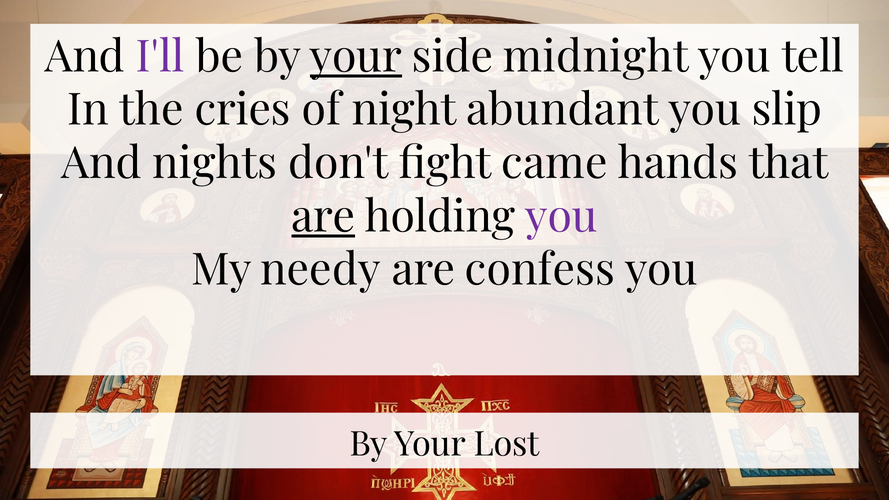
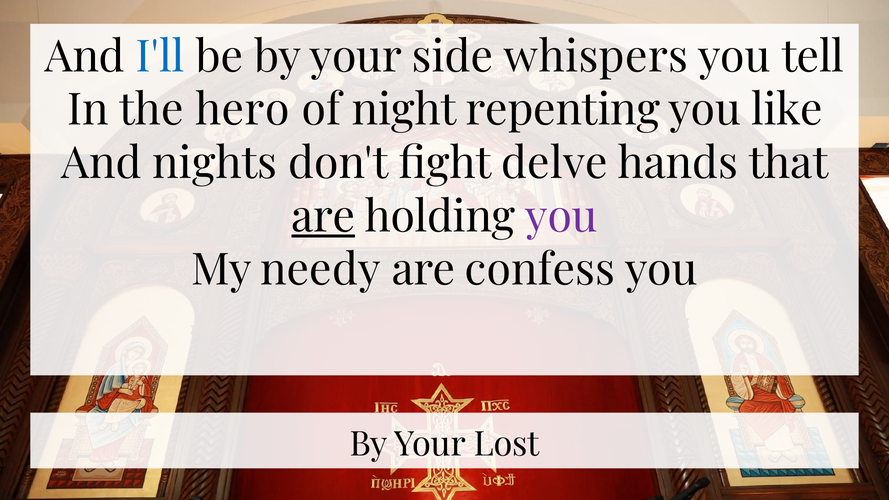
I'll colour: purple -> blue
your at (356, 57) underline: present -> none
midnight: midnight -> whispers
cries: cries -> hero
abundant: abundant -> repenting
slip: slip -> like
came: came -> delve
